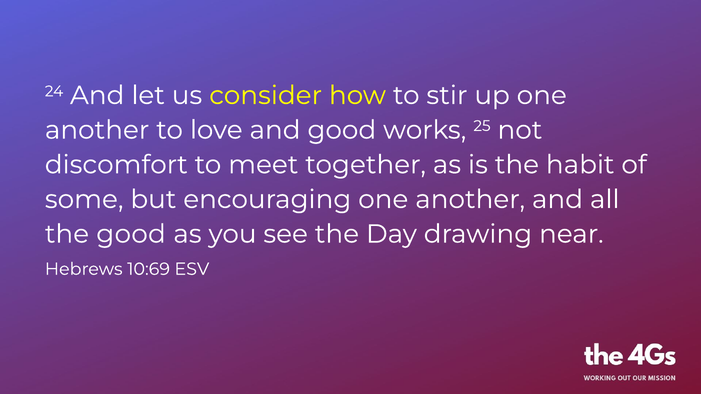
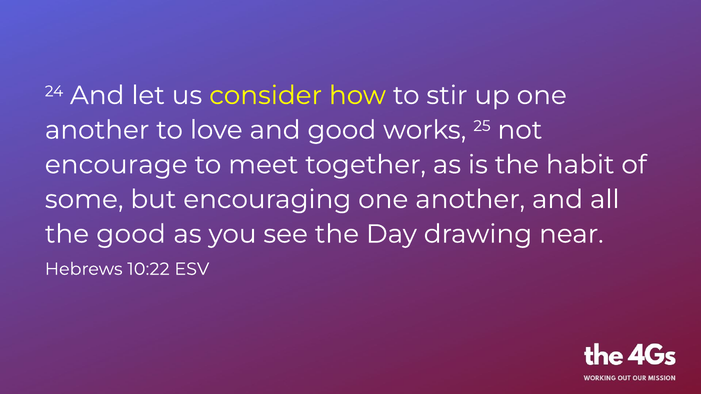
discomfort: discomfort -> encourage
10:69: 10:69 -> 10:22
